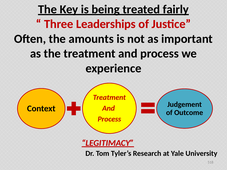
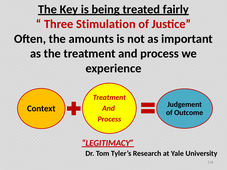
Leaderships: Leaderships -> Stimulation
